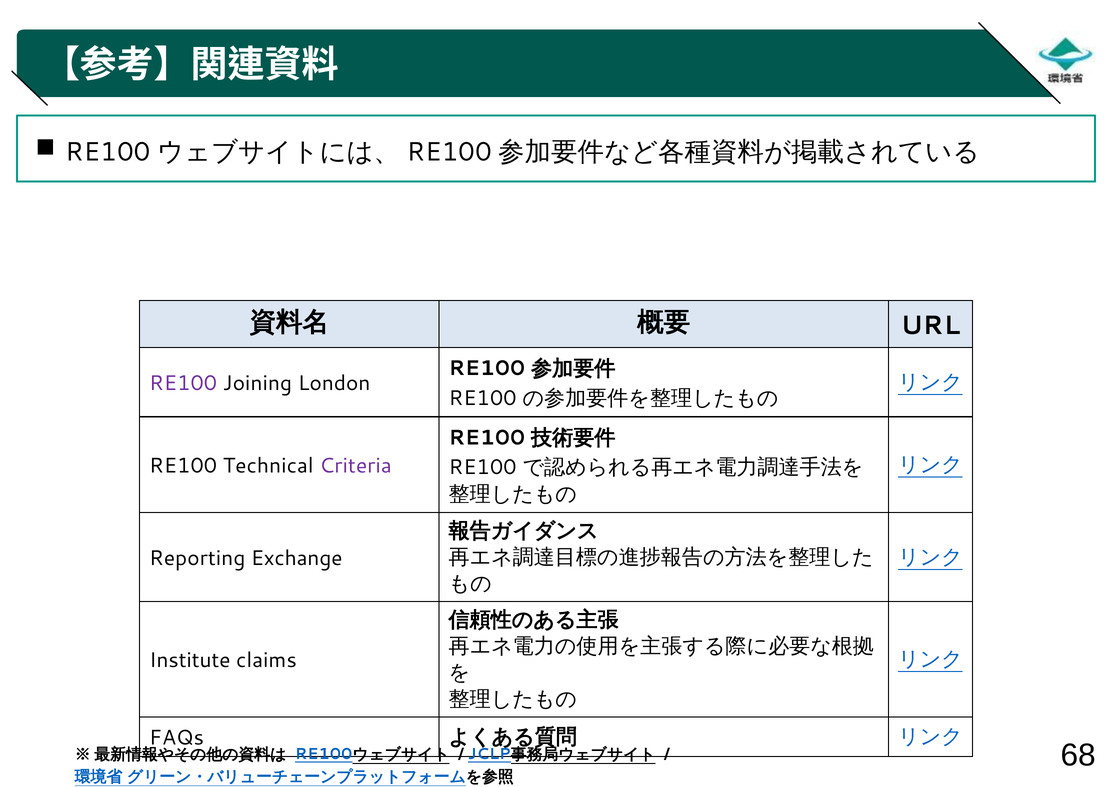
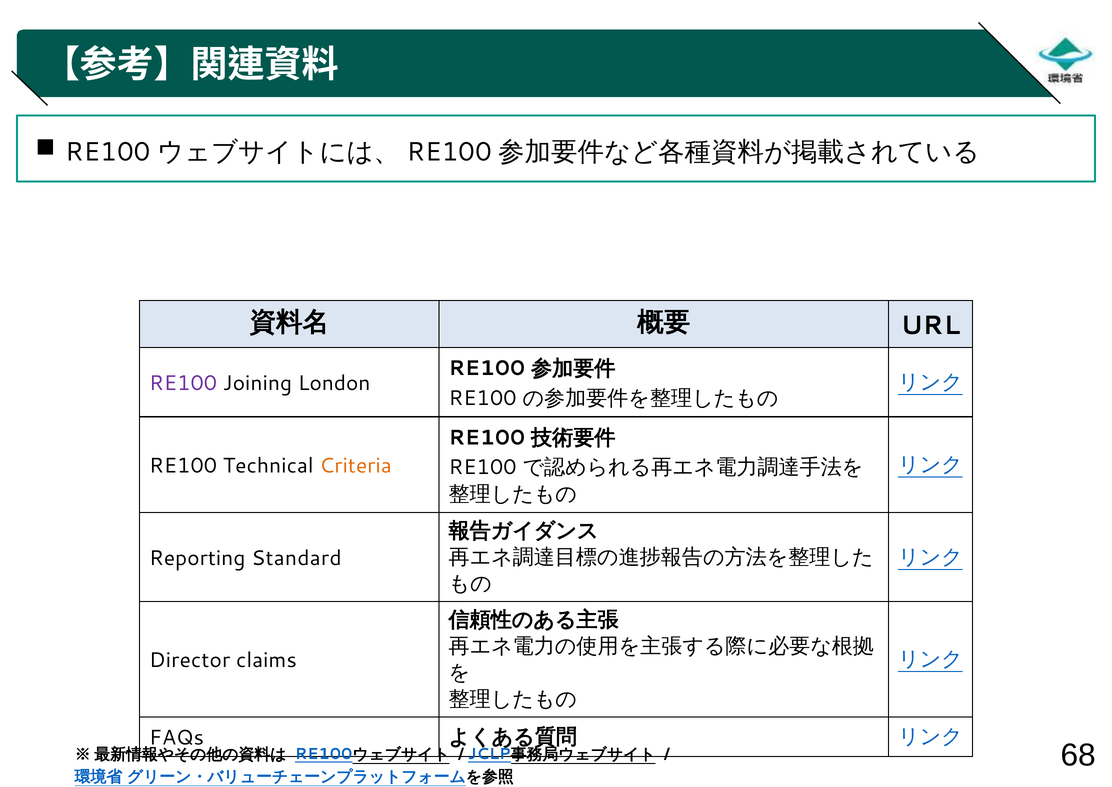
Criteria colour: purple -> orange
Exchange: Exchange -> Standard
Institute: Institute -> Director
